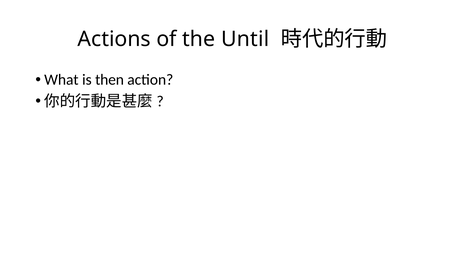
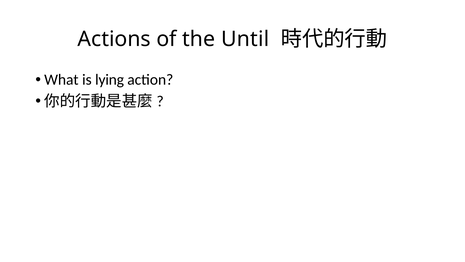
then: then -> lying
